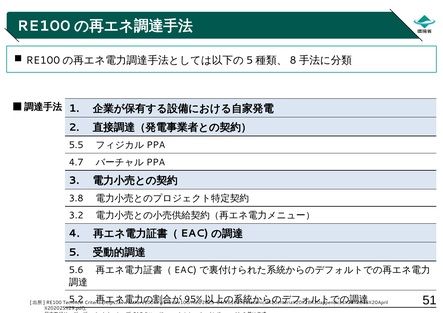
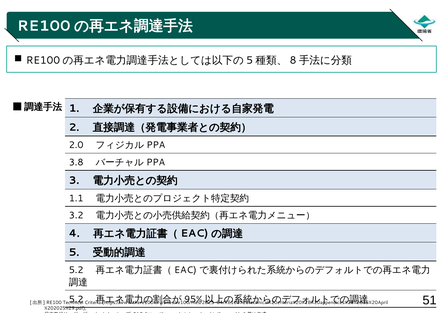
5.5: 5.5 -> 2.0
4.7: 4.7 -> 3.8
3.8: 3.8 -> 1.1
5.6 at (76, 270): 5.6 -> 5.2
